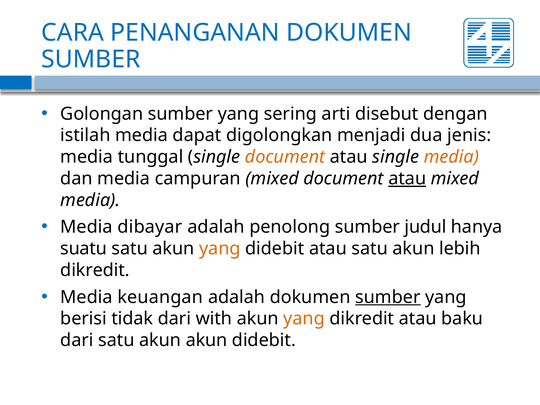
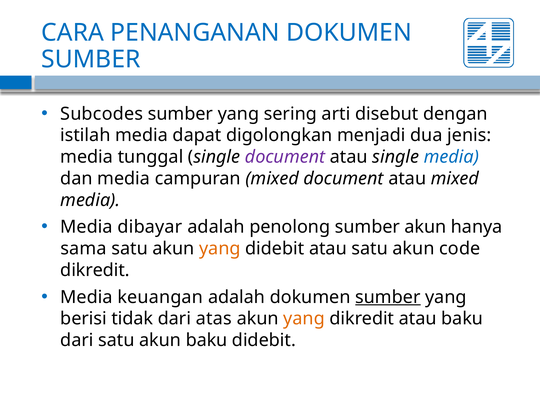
Golongan: Golongan -> Subcodes
document at (285, 157) colour: orange -> purple
media at (451, 157) colour: orange -> blue
atau at (407, 179) underline: present -> none
sumber judul: judul -> akun
suatu: suatu -> sama
lebih: lebih -> code
with: with -> atas
akun akun: akun -> baku
